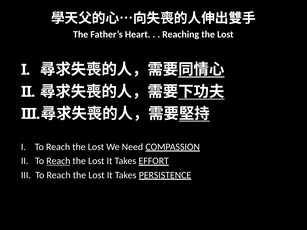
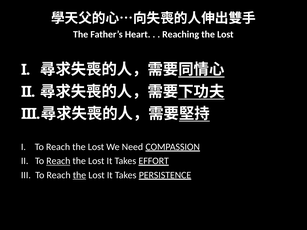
the at (79, 175) underline: none -> present
